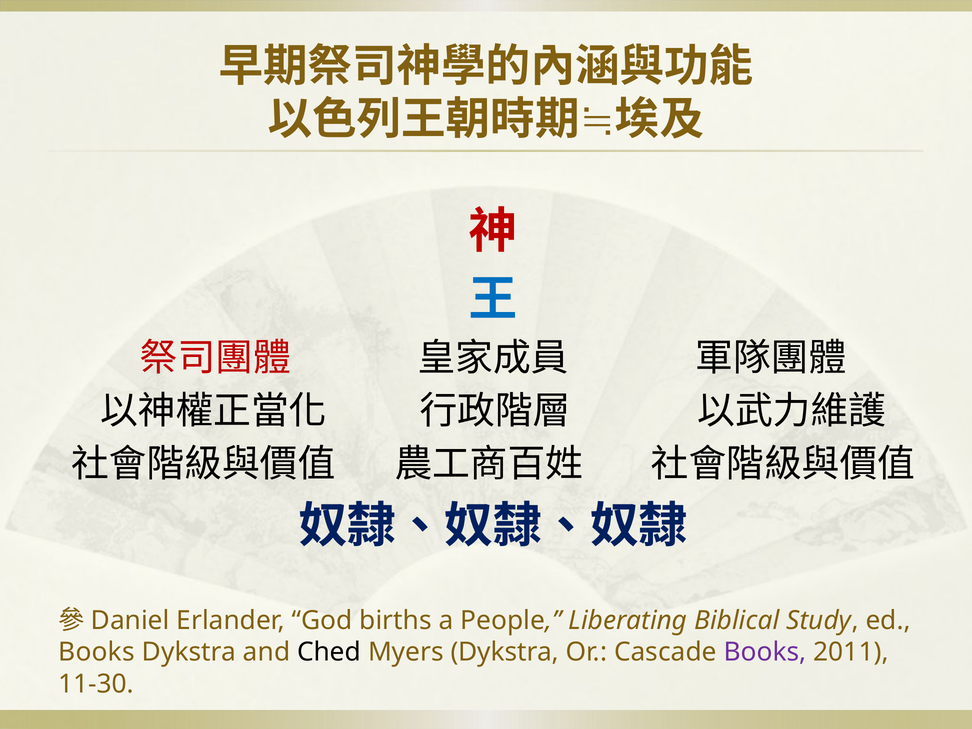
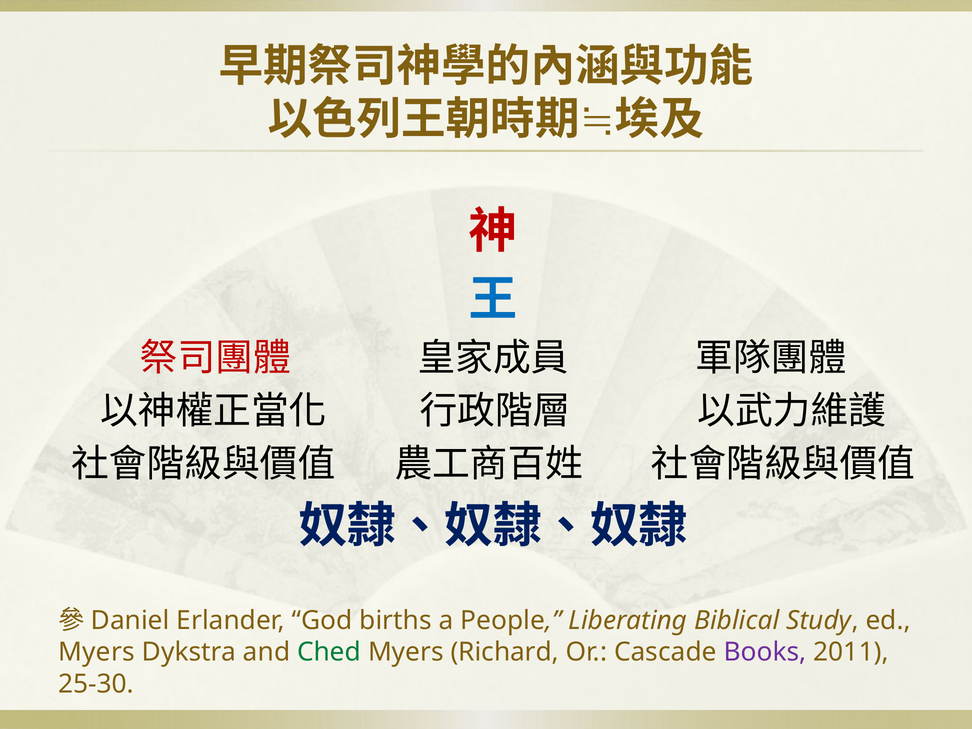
Books at (96, 652): Books -> Myers
Ched colour: black -> green
Myers Dykstra: Dykstra -> Richard
11-30: 11-30 -> 25-30
